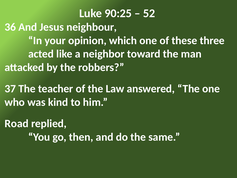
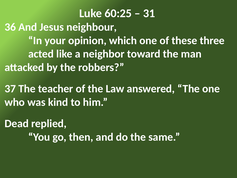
90:25: 90:25 -> 60:25
52: 52 -> 31
Road: Road -> Dead
